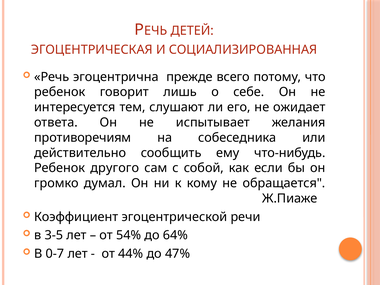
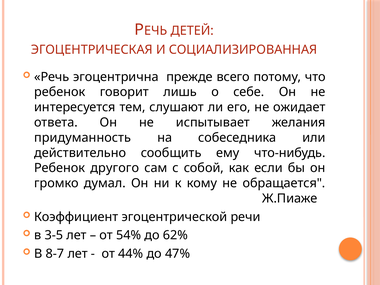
противоречиям: противоречиям -> придуманность
64%: 64% -> 62%
0-7: 0-7 -> 8-7
